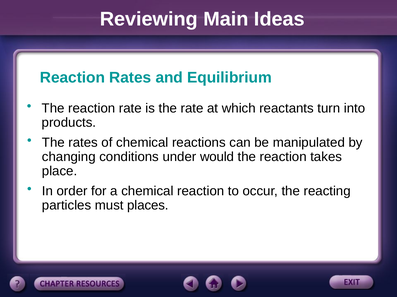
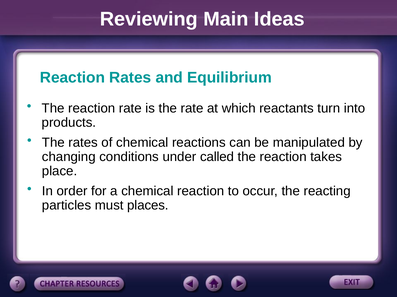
would: would -> called
